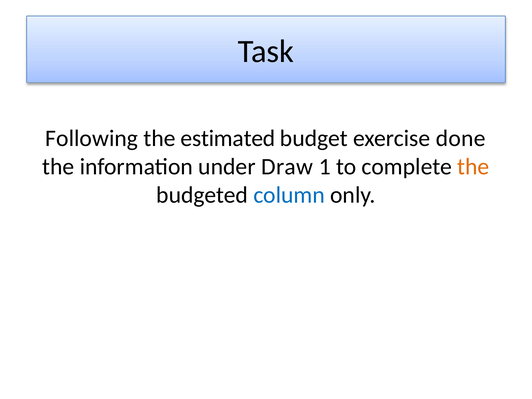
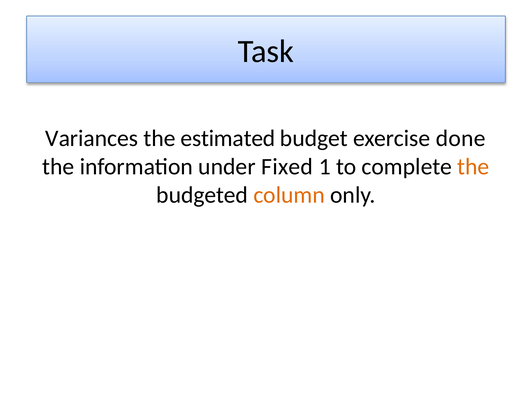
Following: Following -> Variances
Draw: Draw -> Fixed
column colour: blue -> orange
